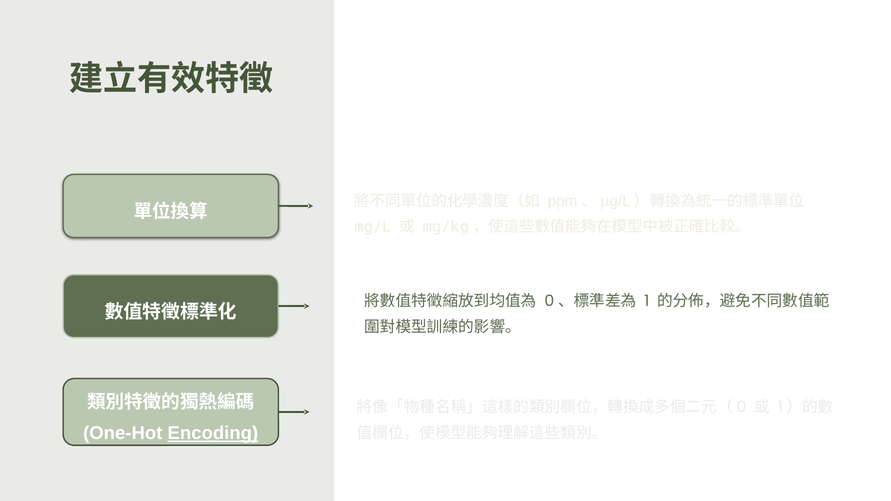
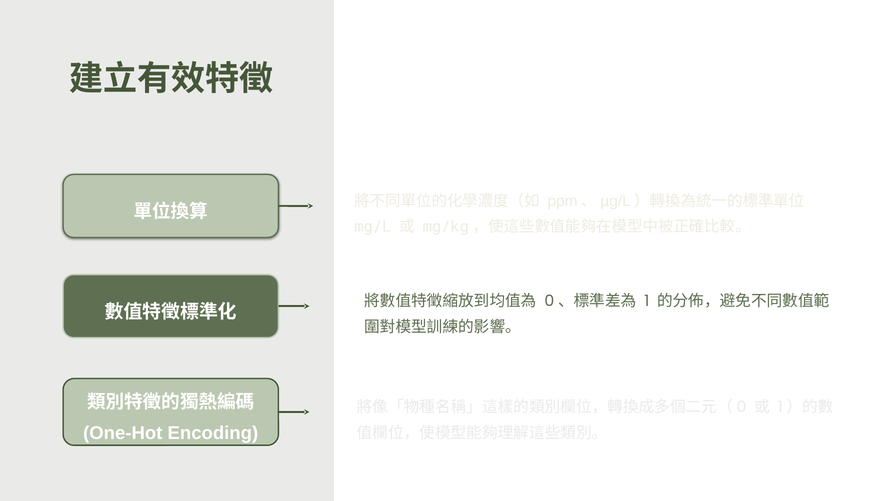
Encoding underline: present -> none
